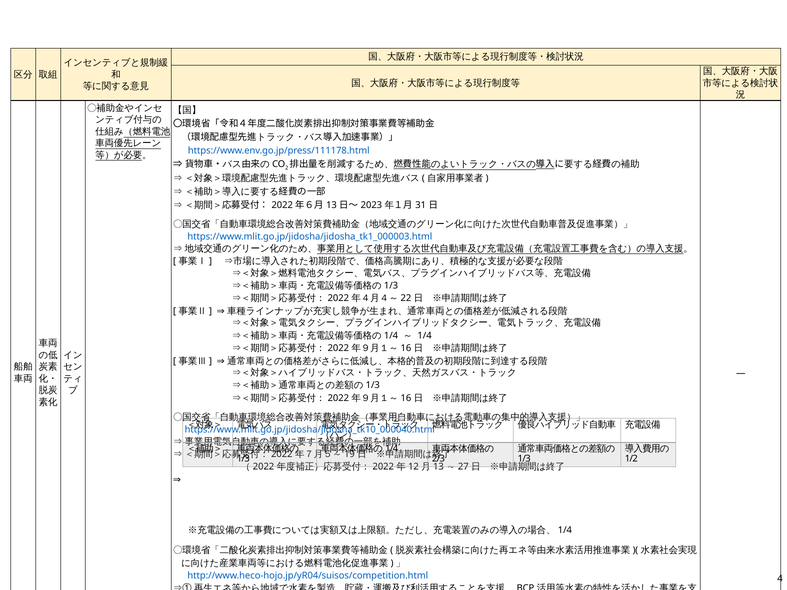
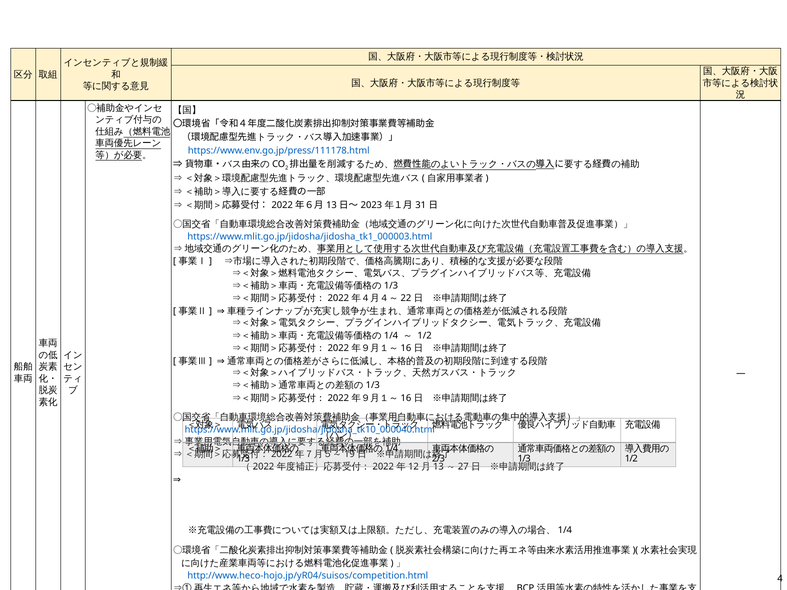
1/4 at (425, 336): 1/4 -> 1/2
